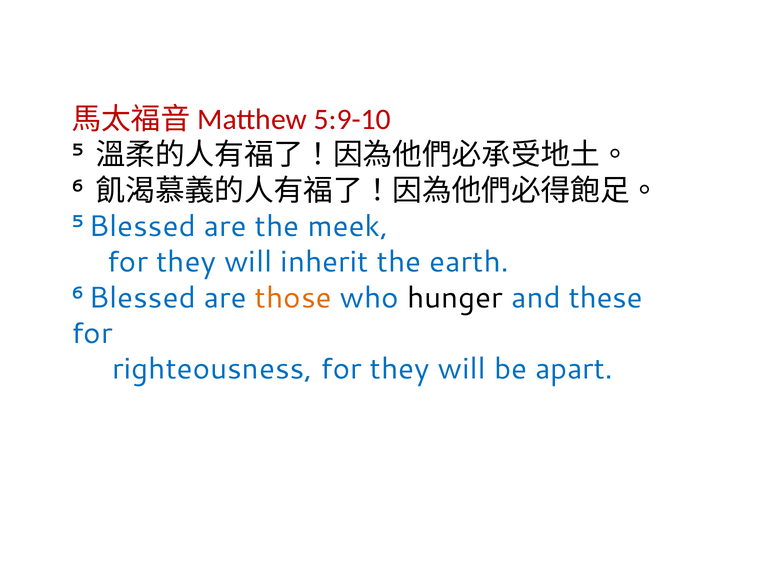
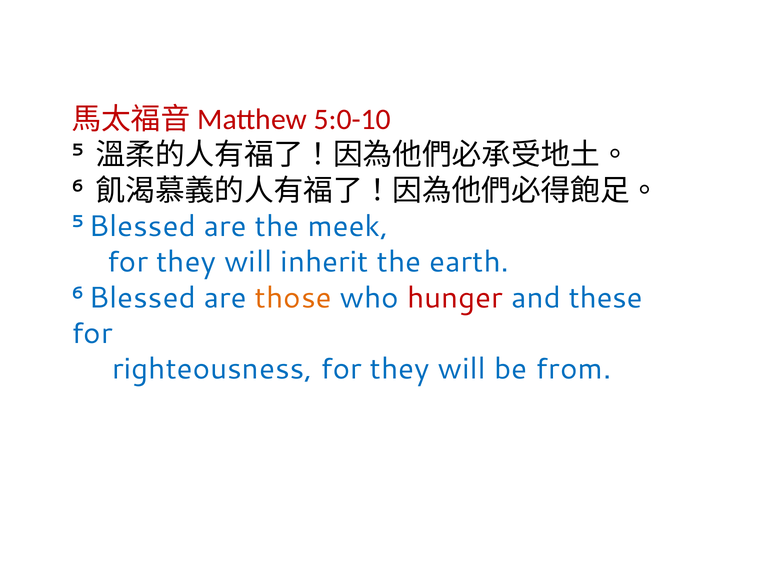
5:9-10: 5:9-10 -> 5:0-10
hunger colour: black -> red
apart: apart -> from
